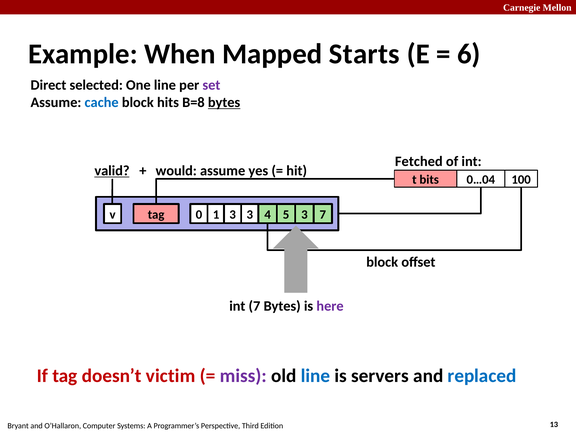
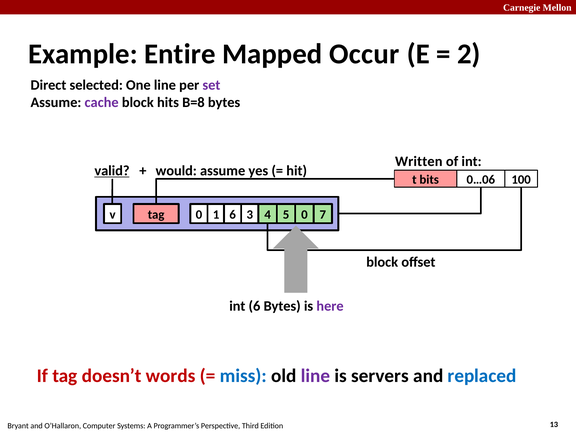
When: When -> Entire
Starts: Starts -> Occur
6: 6 -> 2
cache colour: blue -> purple
bytes at (224, 102) underline: present -> none
Fetched: Fetched -> Written
0…04: 0…04 -> 0…06
1 3: 3 -> 6
3 3: 3 -> 0
int 7: 7 -> 6
victim: victim -> words
miss colour: purple -> blue
line at (315, 376) colour: blue -> purple
